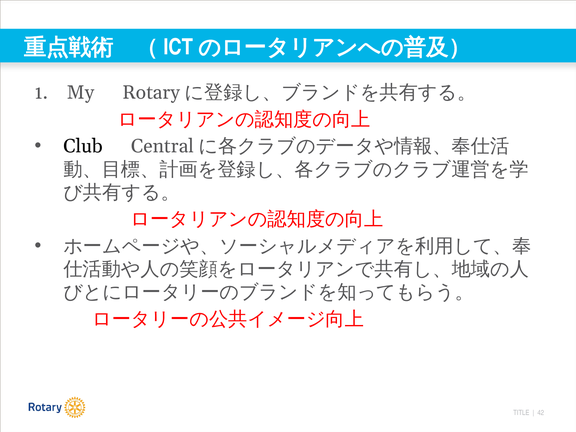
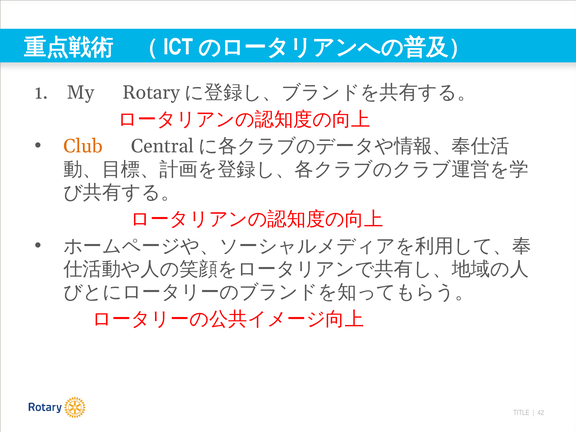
Club colour: black -> orange
